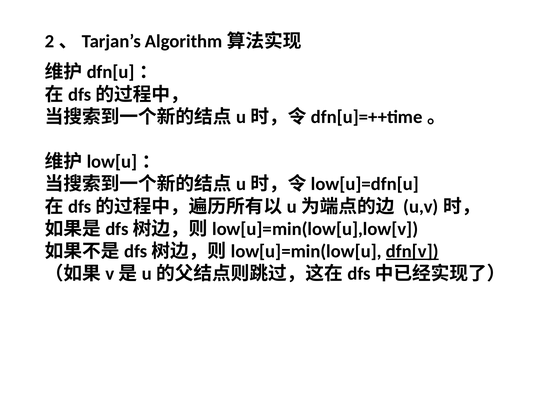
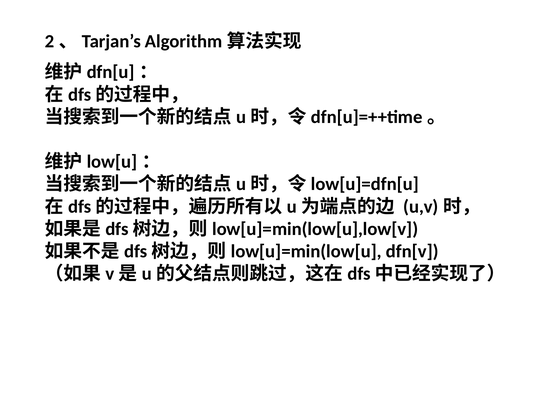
dfn[v underline: present -> none
